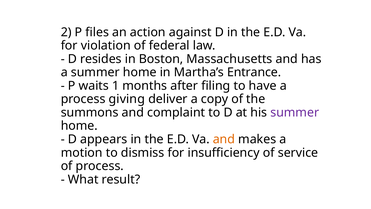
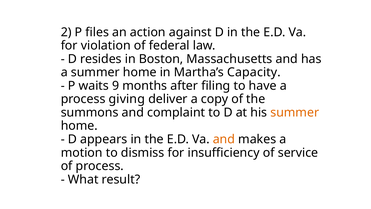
Entrance: Entrance -> Capacity
1: 1 -> 9
summer at (295, 112) colour: purple -> orange
